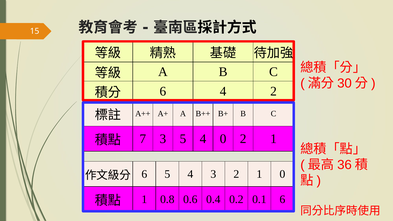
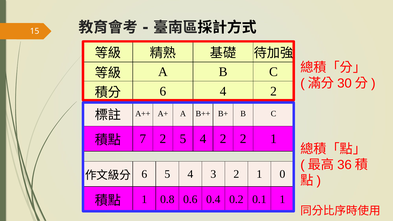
7 3: 3 -> 2
5 4 0: 0 -> 2
0.1 6: 6 -> 1
